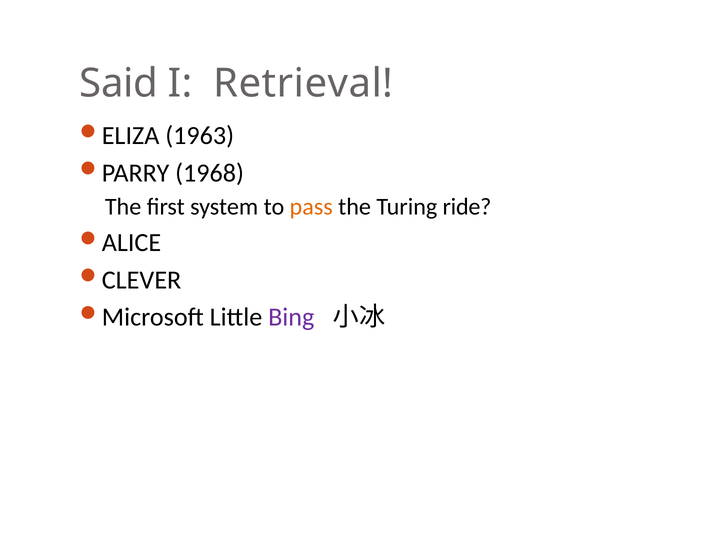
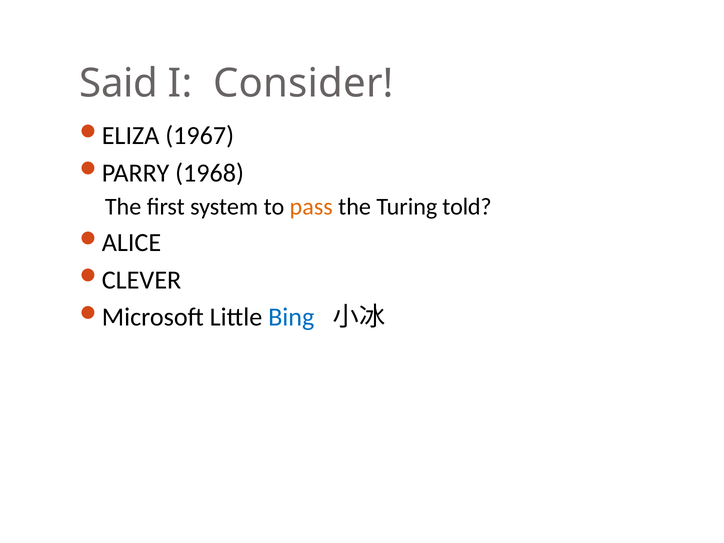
Retrieval: Retrieval -> Consider
1963: 1963 -> 1967
ride: ride -> told
Bing colour: purple -> blue
